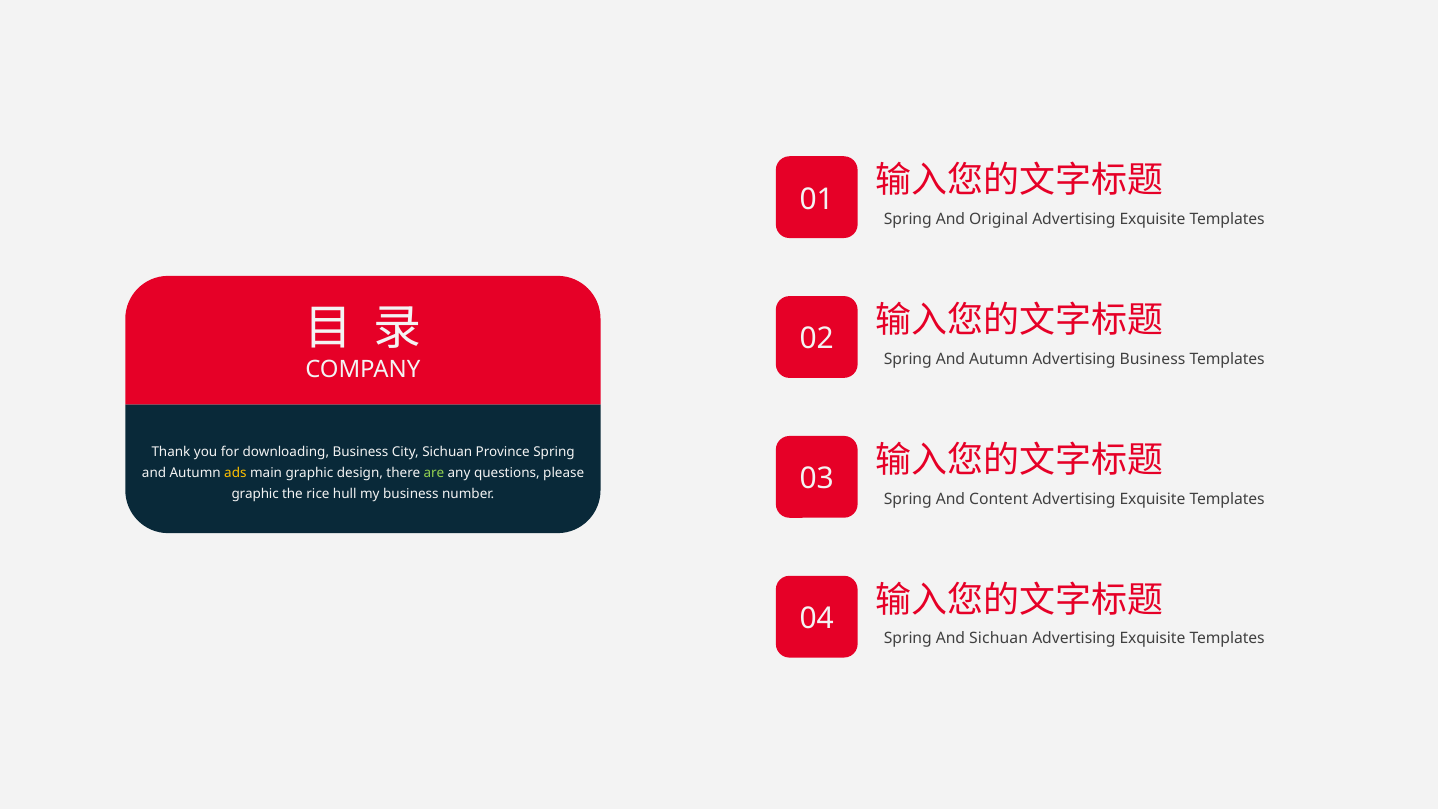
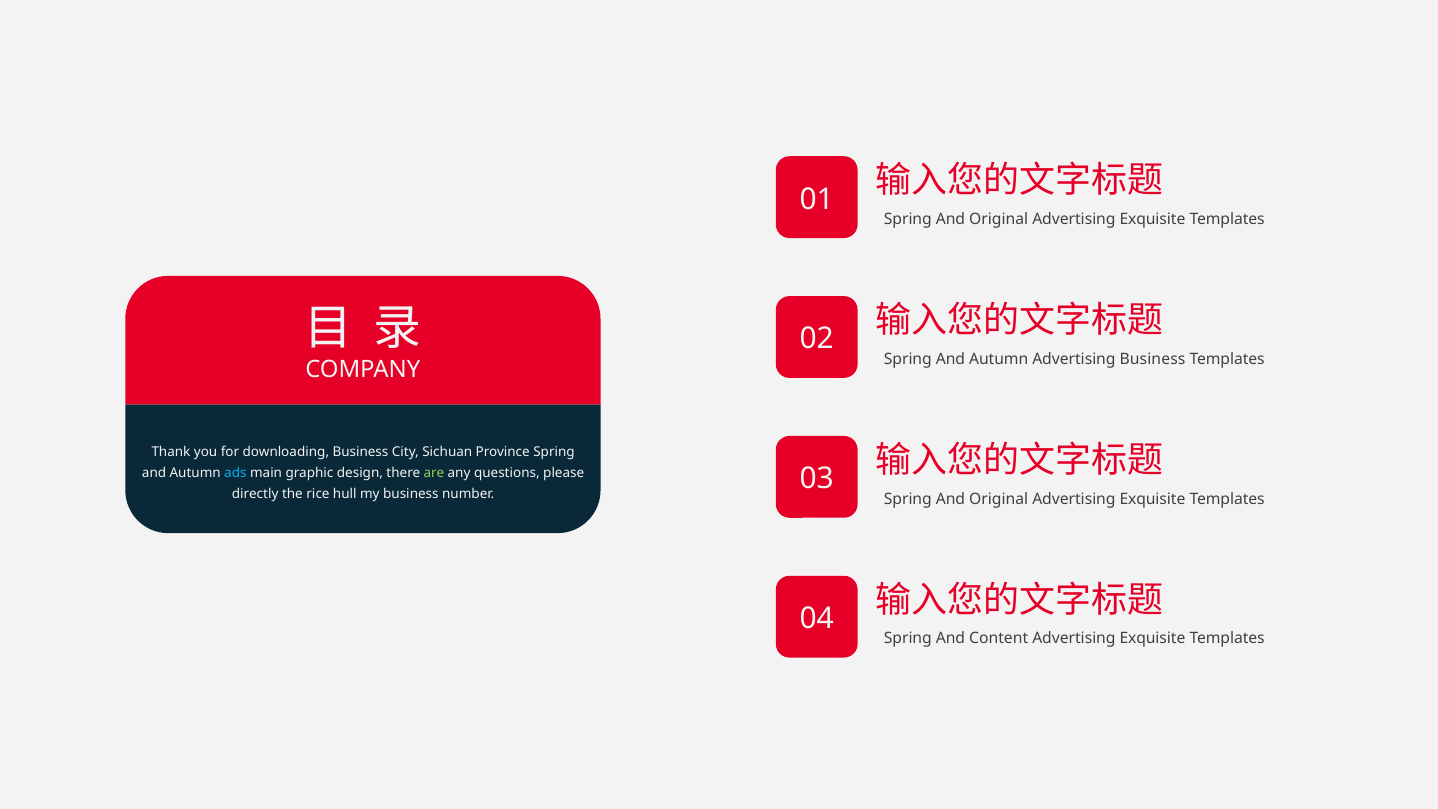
ads colour: yellow -> light blue
graphic at (255, 494): graphic -> directly
Content at (999, 499): Content -> Original
And Sichuan: Sichuan -> Content
